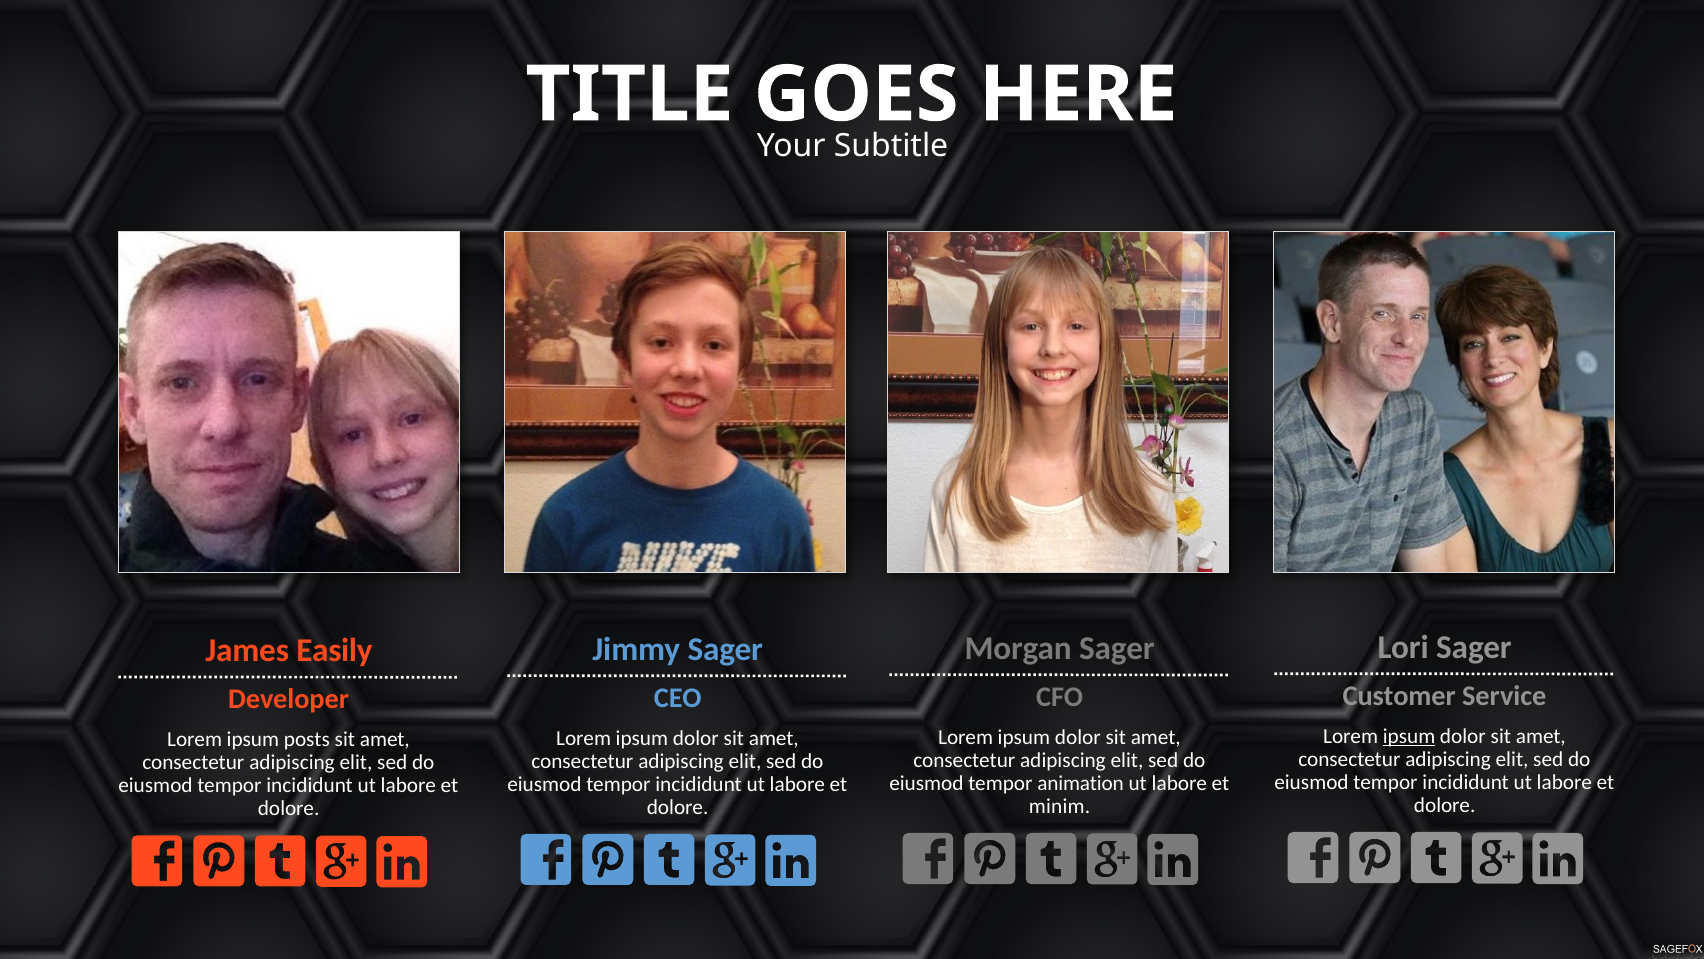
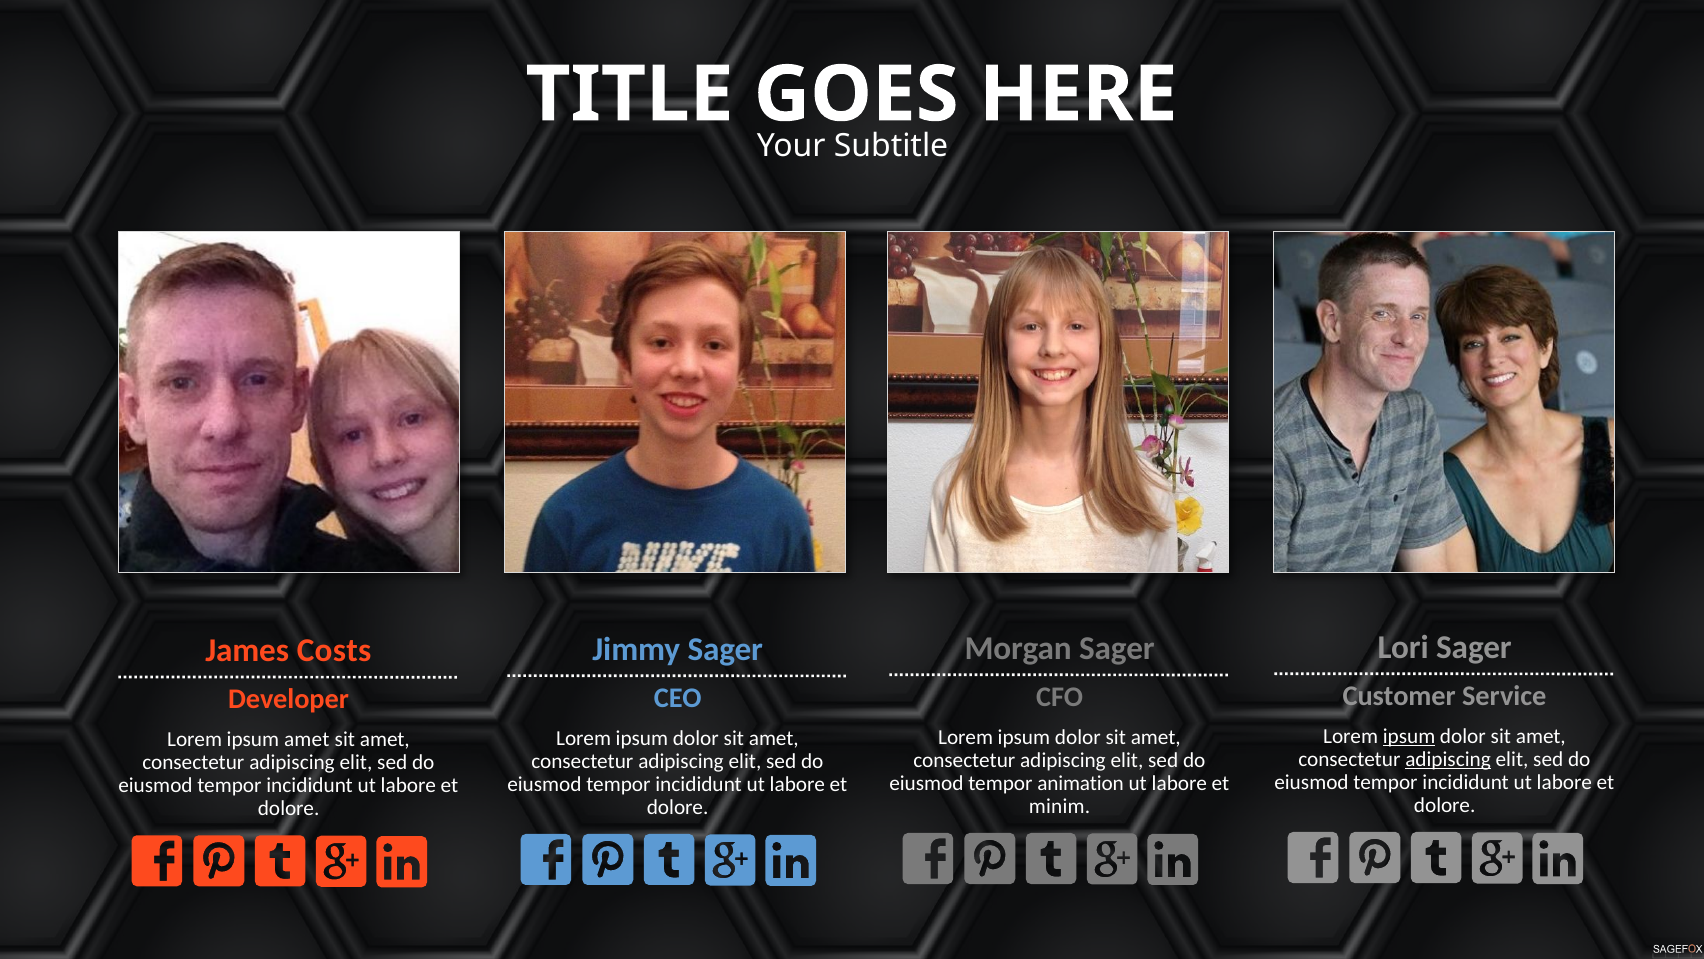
Easily: Easily -> Costs
ipsum posts: posts -> amet
adipiscing at (1448, 759) underline: none -> present
